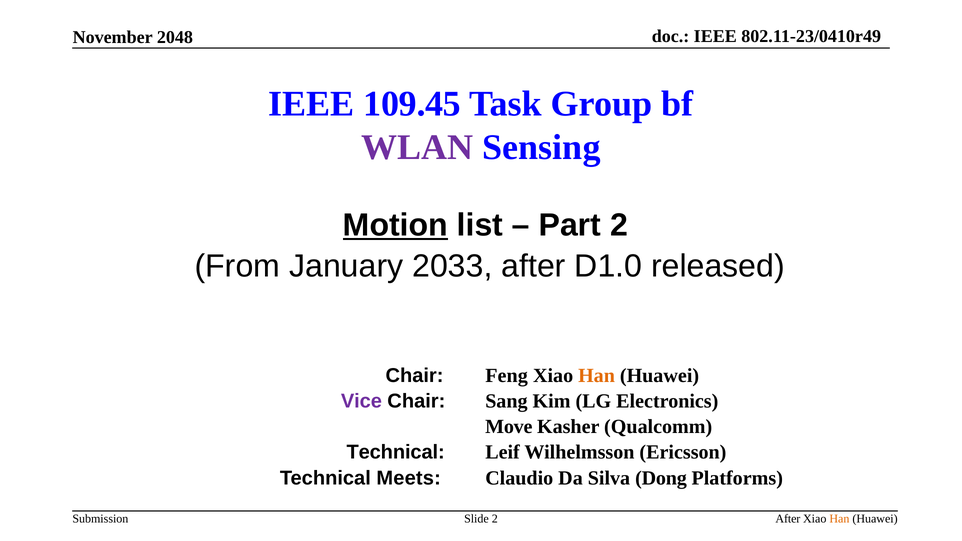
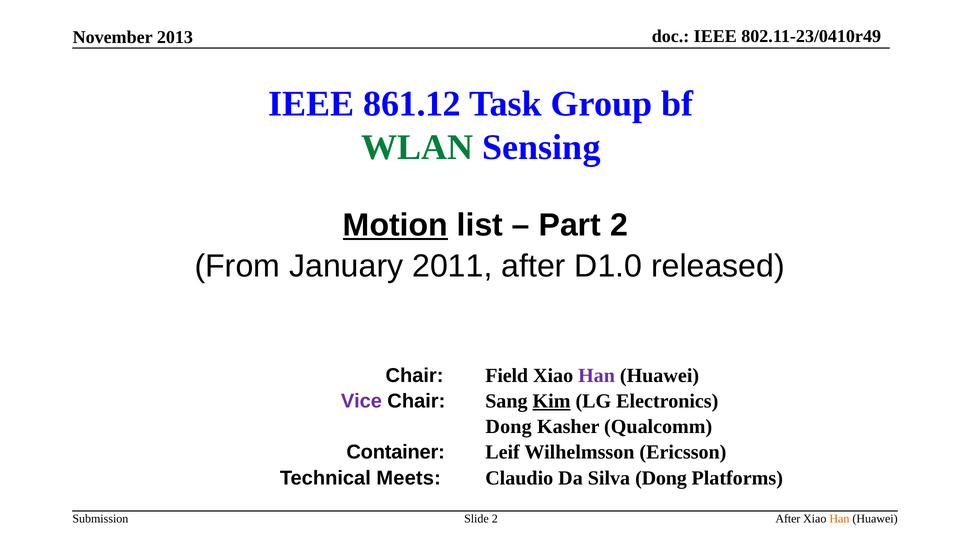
2048: 2048 -> 2013
109.45: 109.45 -> 861.12
WLAN colour: purple -> green
2033: 2033 -> 2011
Feng: Feng -> Field
Han at (597, 375) colour: orange -> purple
Kim underline: none -> present
Move at (509, 427): Move -> Dong
Technical at (396, 452): Technical -> Container
